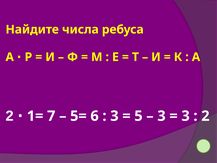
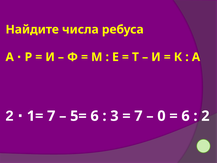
5 at (138, 116): 5 -> 7
3 at (161, 116): 3 -> 0
3 at (186, 116): 3 -> 6
